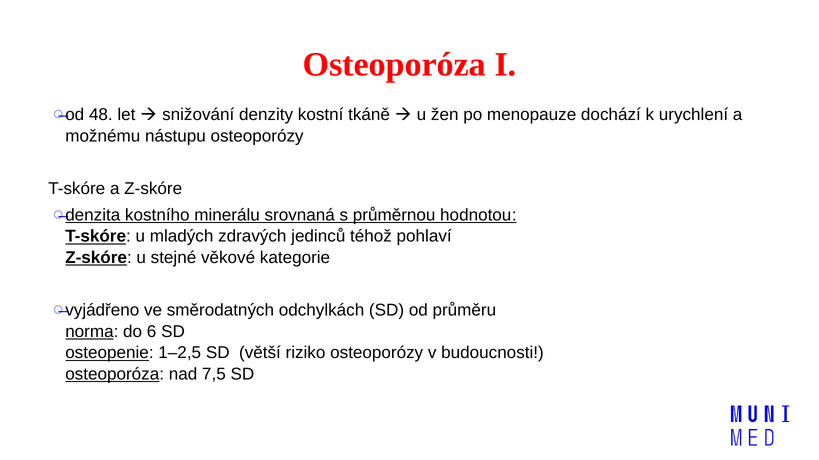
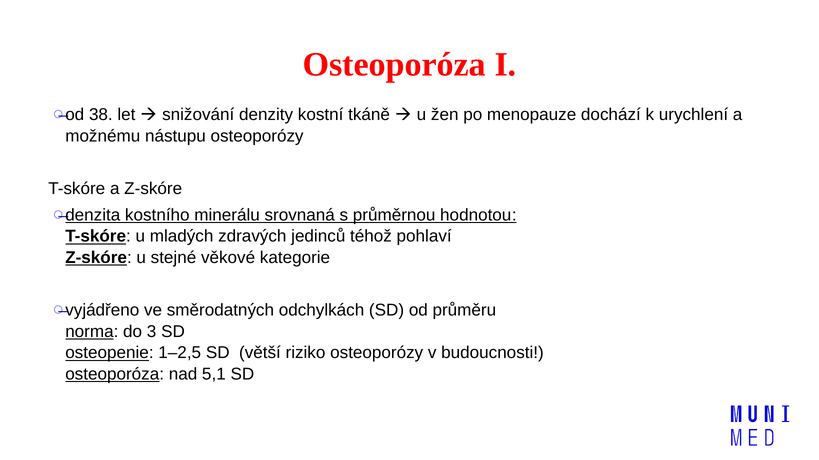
48: 48 -> 38
6: 6 -> 3
7,5: 7,5 -> 5,1
